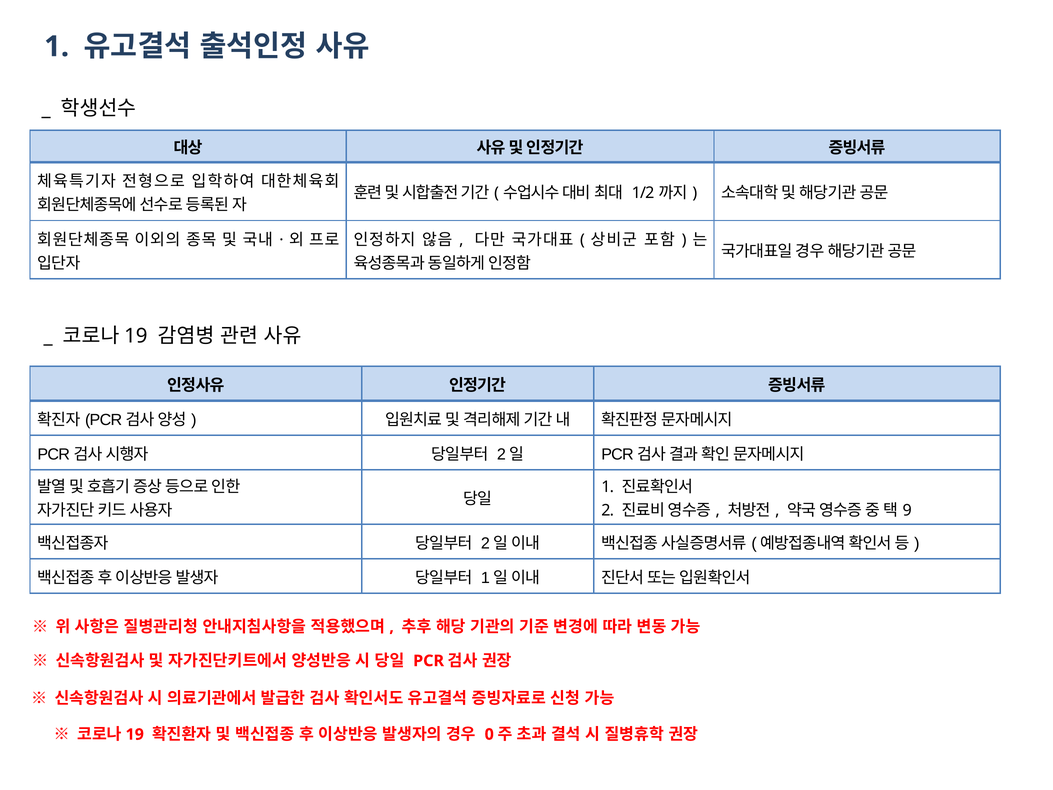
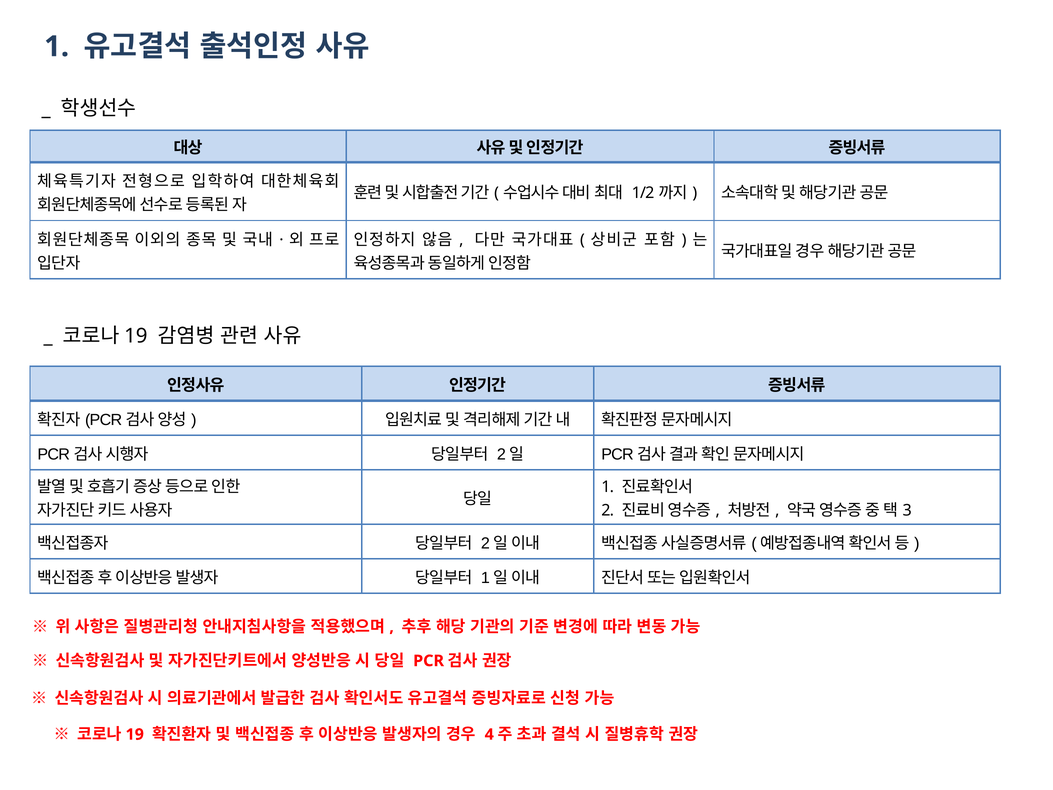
9: 9 -> 3
0: 0 -> 4
